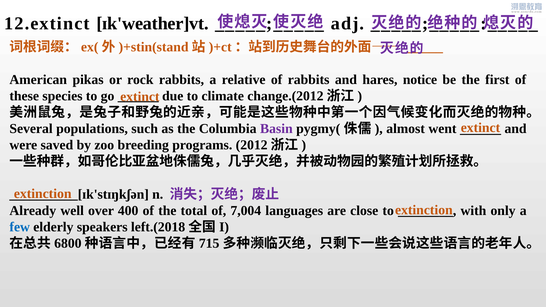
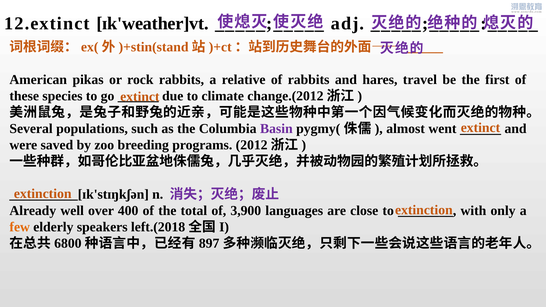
notice: notice -> travel
7,004: 7,004 -> 3,900
few colour: blue -> orange
715: 715 -> 897
